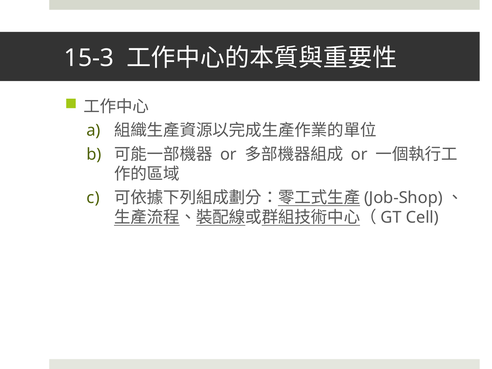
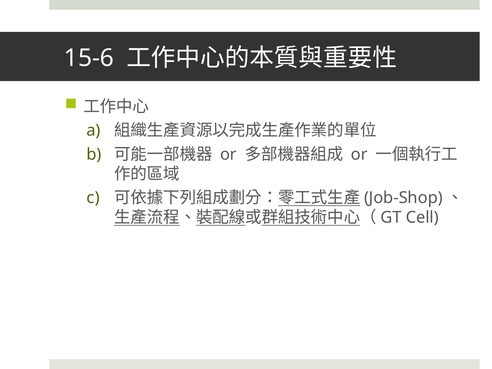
15-3: 15-3 -> 15-6
